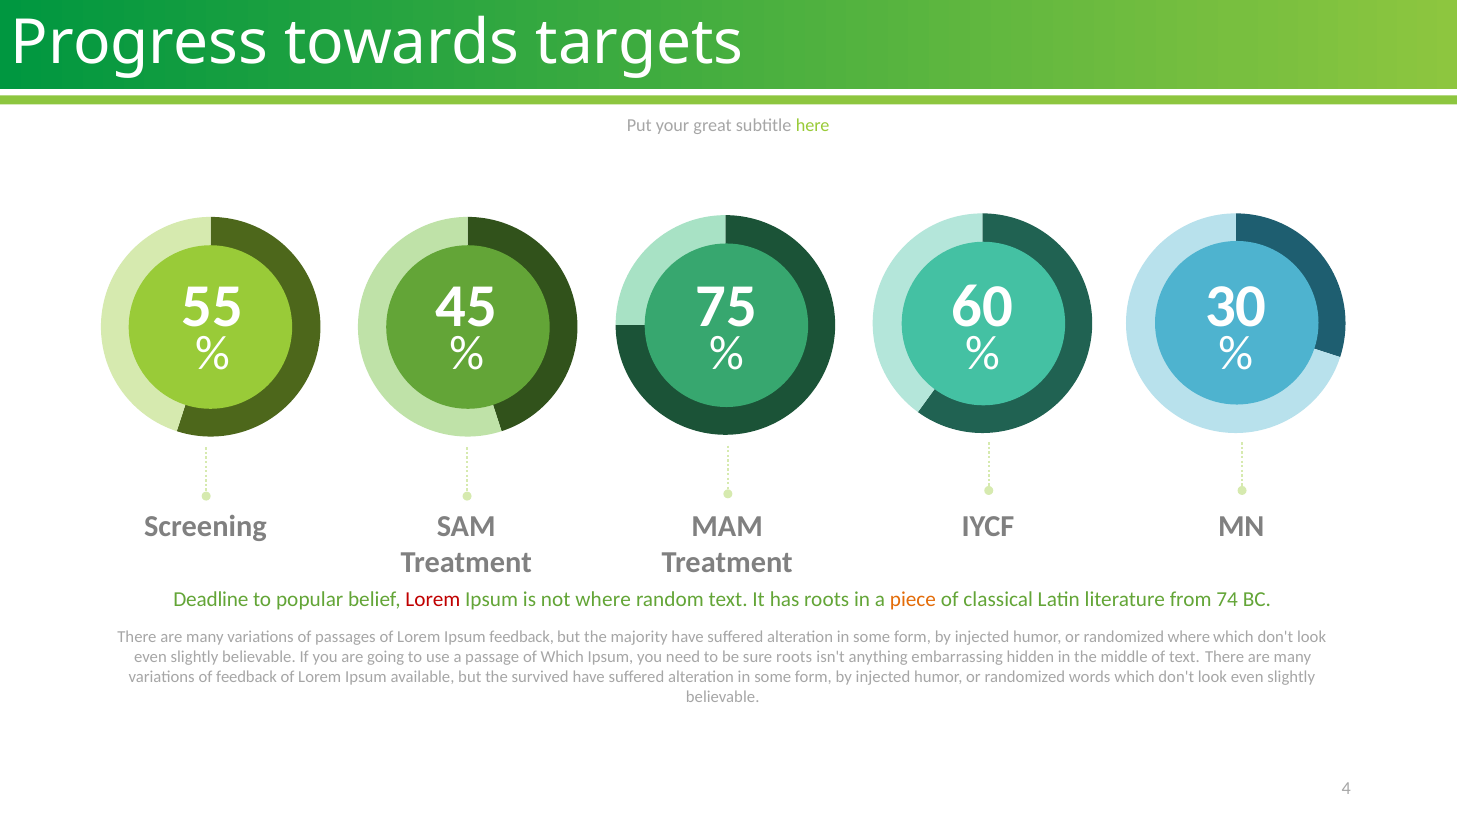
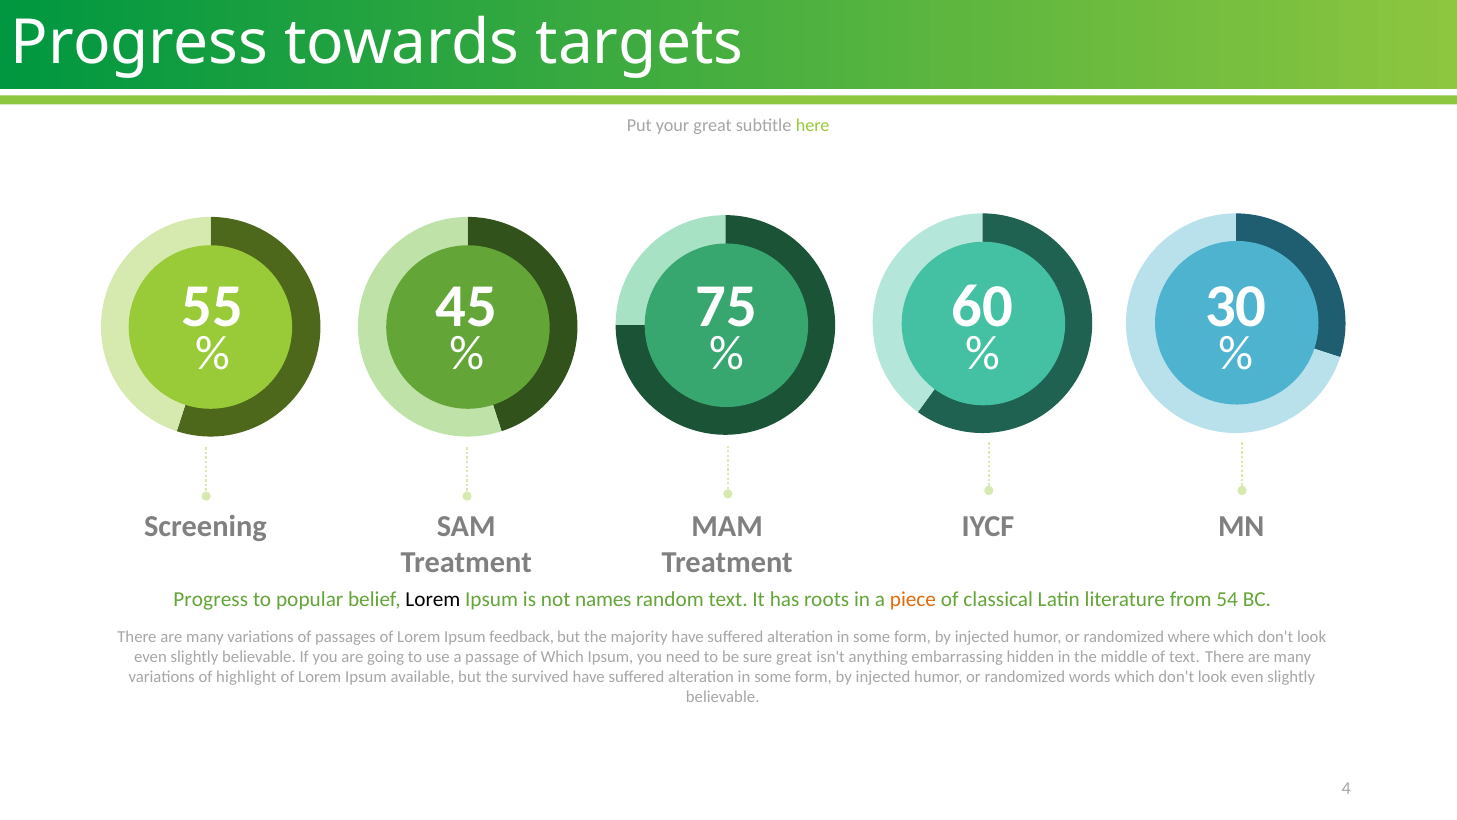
Deadline at (211, 599): Deadline -> Progress
Lorem at (433, 599) colour: red -> black
not where: where -> names
74: 74 -> 54
sure roots: roots -> great
of feedback: feedback -> highlight
